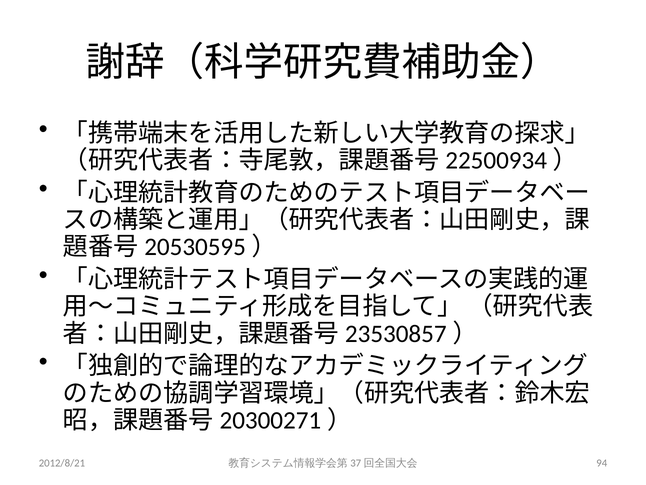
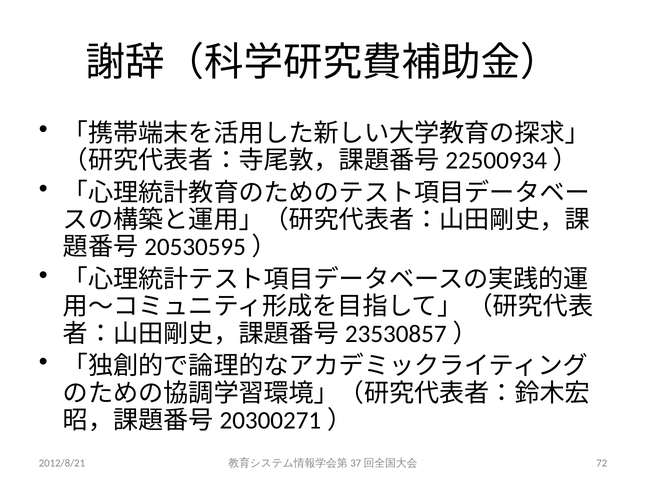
94: 94 -> 72
